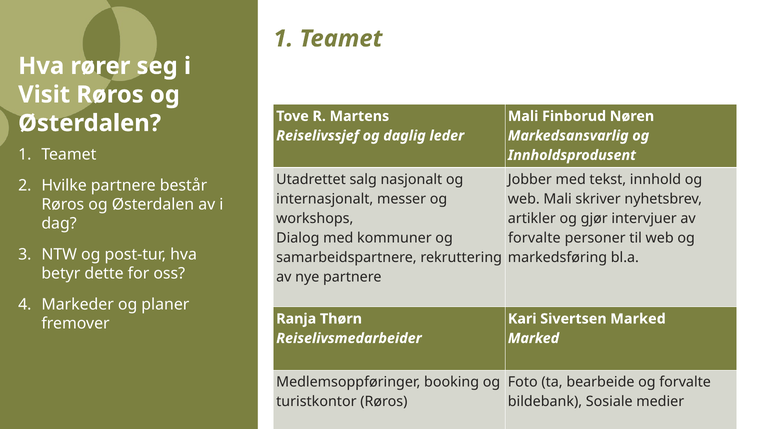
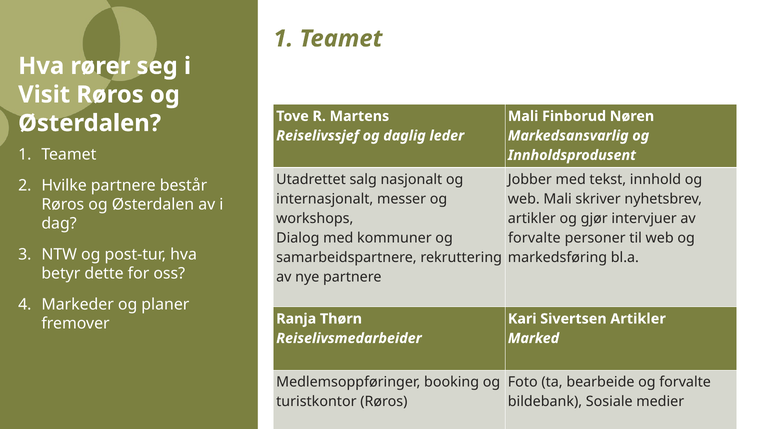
Sivertsen Marked: Marked -> Artikler
